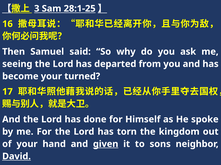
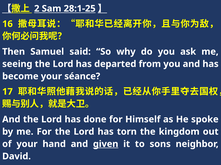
3: 3 -> 2
turned: turned -> séance
David underline: present -> none
